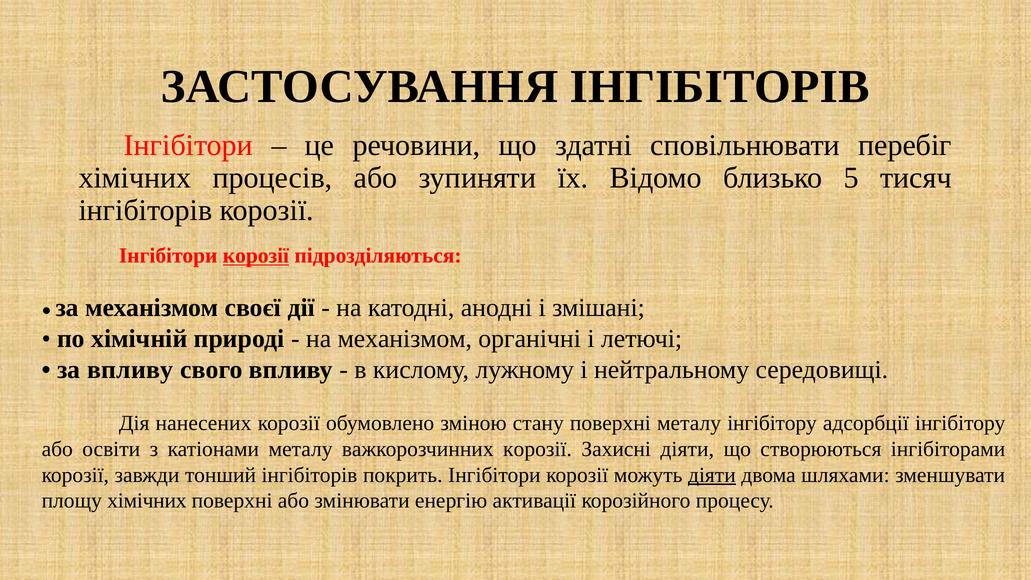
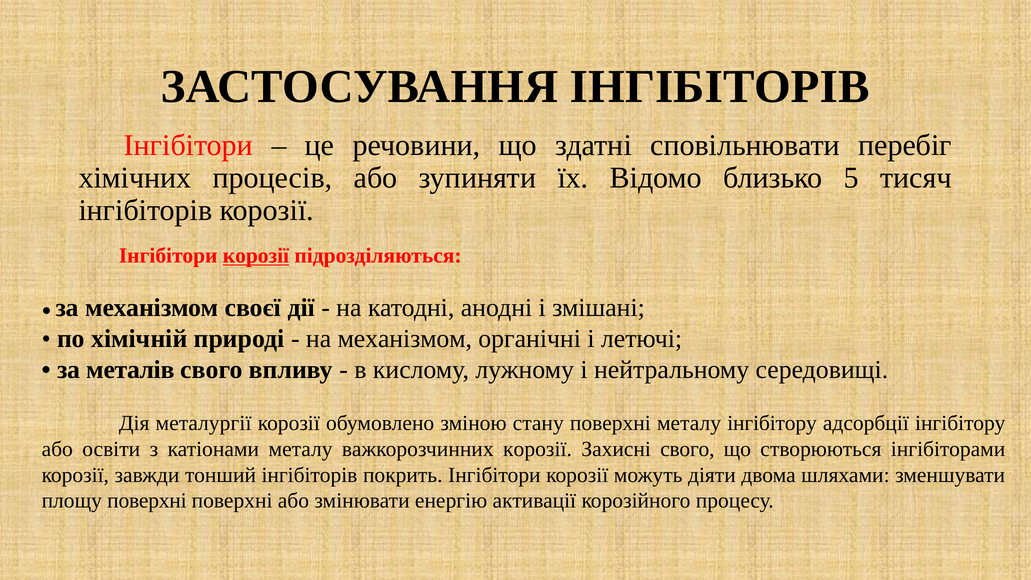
за впливу: впливу -> металів
нанесених: нанесених -> металургії
Захисні діяти: діяти -> свого
діяти at (712, 475) underline: present -> none
площу хімічних: хімічних -> поверхні
